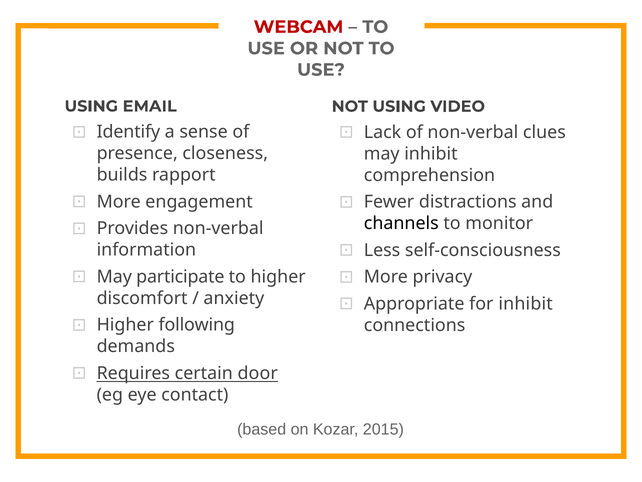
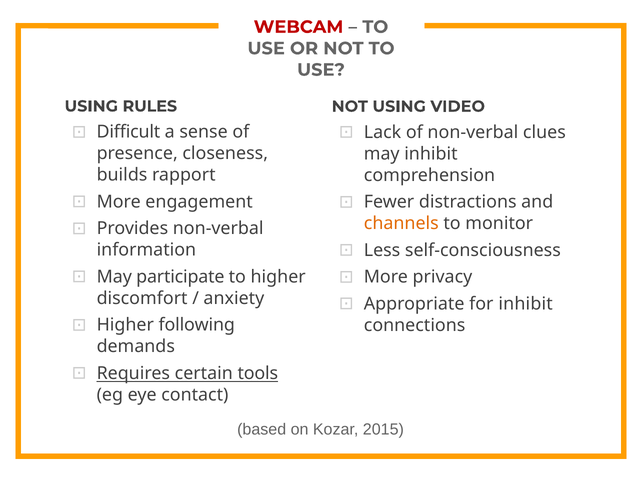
EMAIL: EMAIL -> RULES
Identify: Identify -> Difficult
channels colour: black -> orange
door: door -> tools
